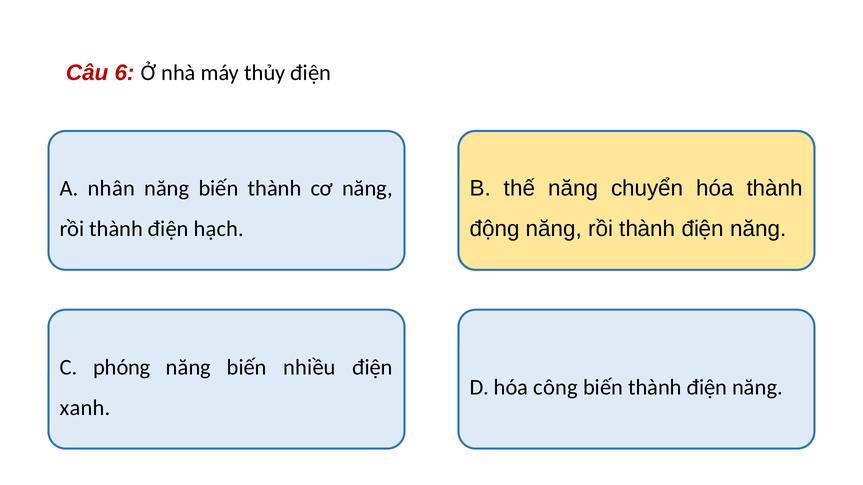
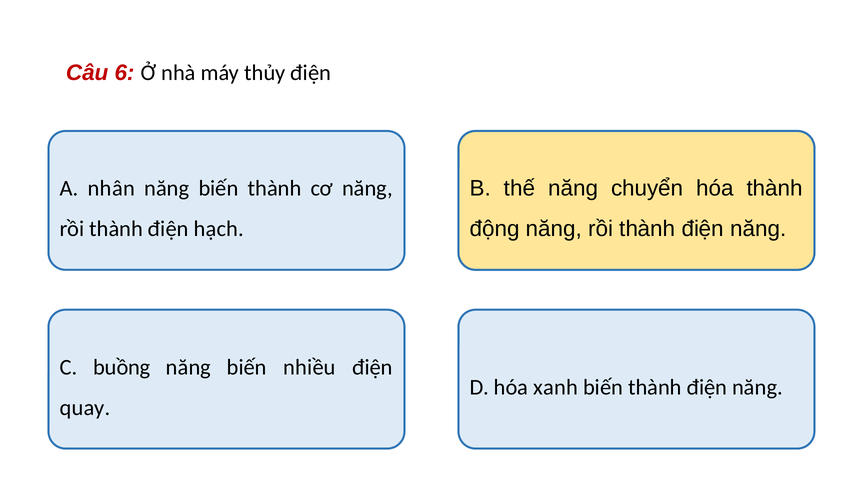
phóng: phóng -> buồng
công: công -> xanh
xanh: xanh -> quay
